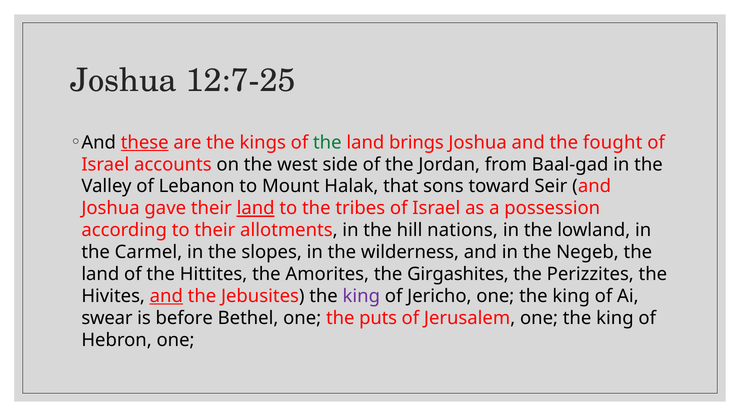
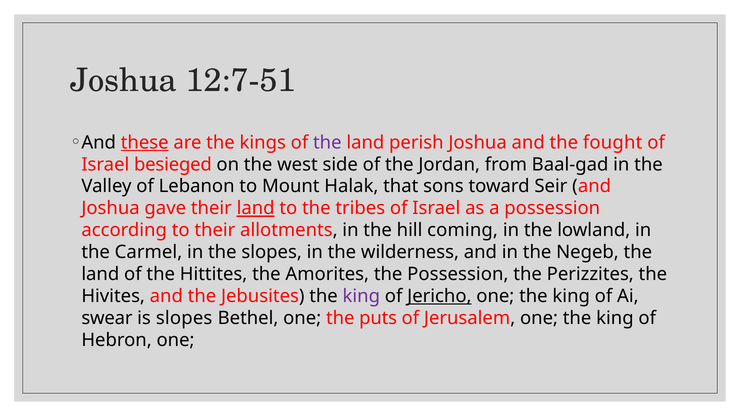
12:7-25: 12:7-25 -> 12:7-51
the at (327, 143) colour: green -> purple
brings: brings -> perish
accounts: accounts -> besieged
nations: nations -> coming
the Girgashites: Girgashites -> Possession
and at (166, 296) underline: present -> none
Jericho underline: none -> present
is before: before -> slopes
